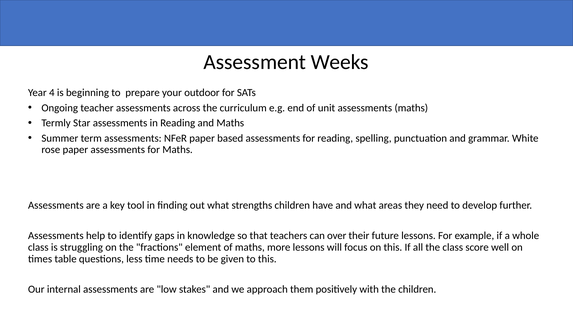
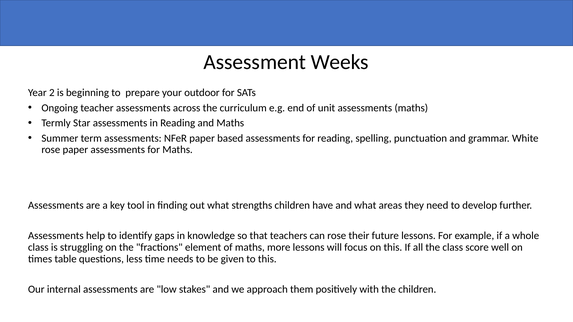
4: 4 -> 2
can over: over -> rose
